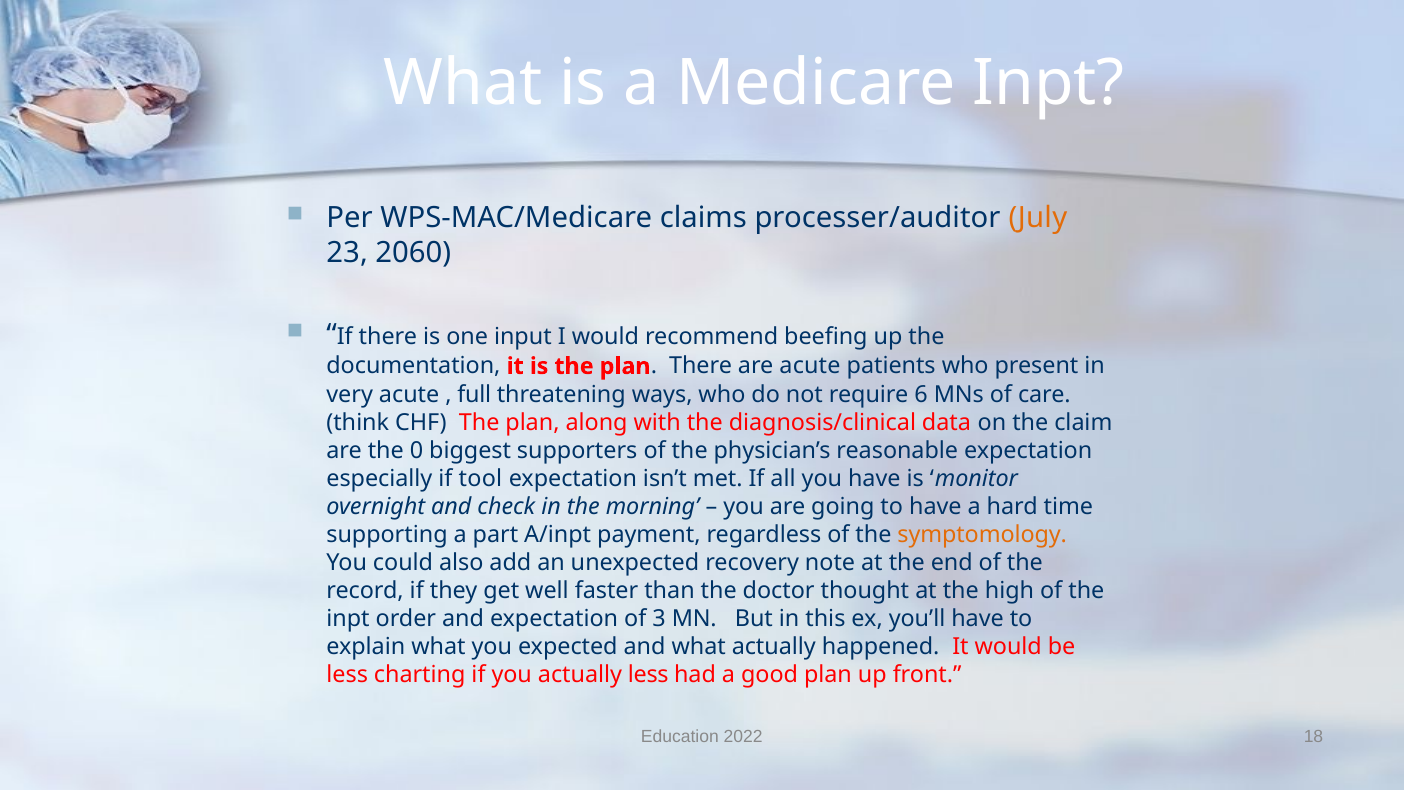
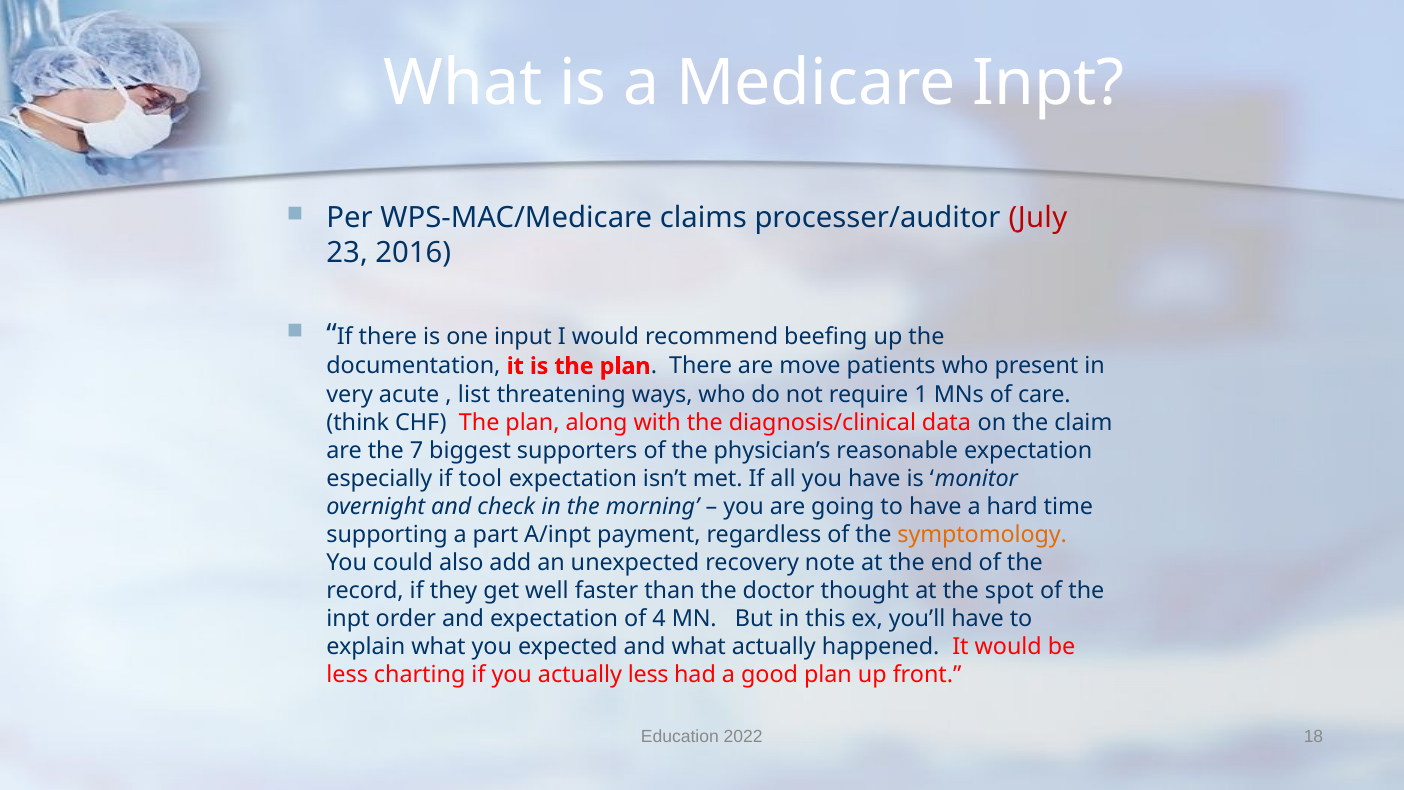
July colour: orange -> red
2060: 2060 -> 2016
are acute: acute -> move
full: full -> list
6: 6 -> 1
0: 0 -> 7
high: high -> spot
3: 3 -> 4
